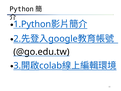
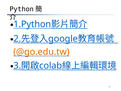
@go.edu.tw colour: black -> orange
